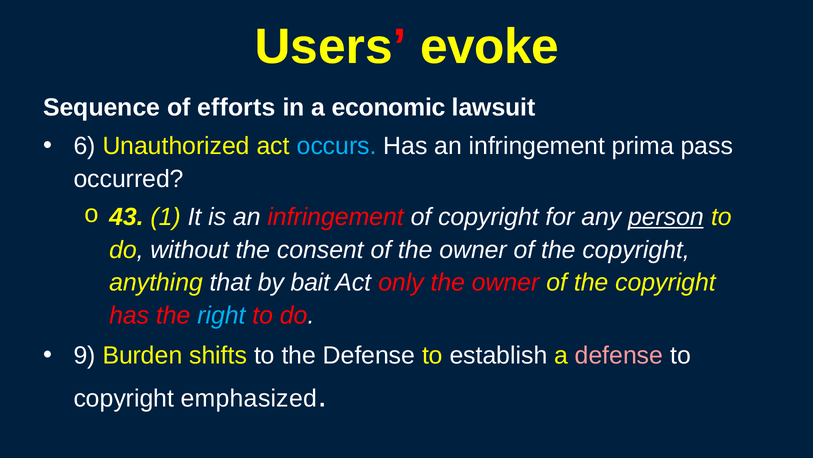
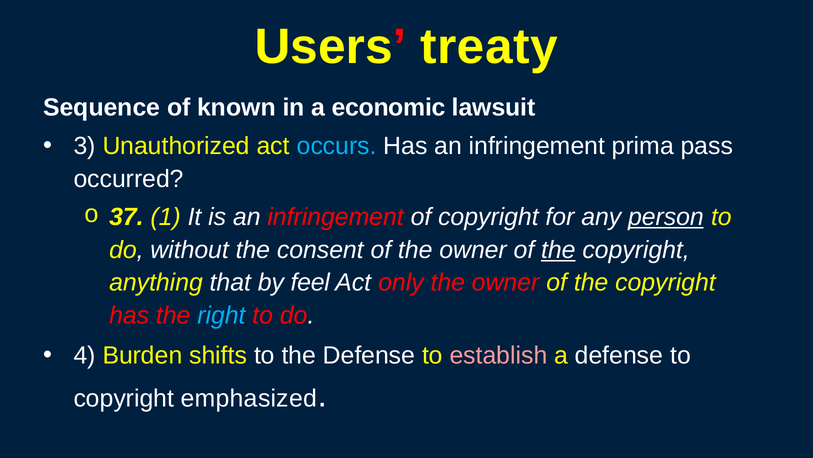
evoke: evoke -> treaty
efforts: efforts -> known
6: 6 -> 3
43: 43 -> 37
the at (558, 250) underline: none -> present
bait: bait -> feel
9: 9 -> 4
establish colour: white -> pink
defense at (619, 355) colour: pink -> white
